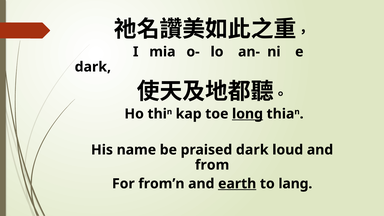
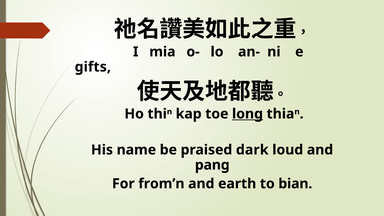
dark at (93, 67): dark -> gifts
from: from -> pang
earth underline: present -> none
lang: lang -> bian
